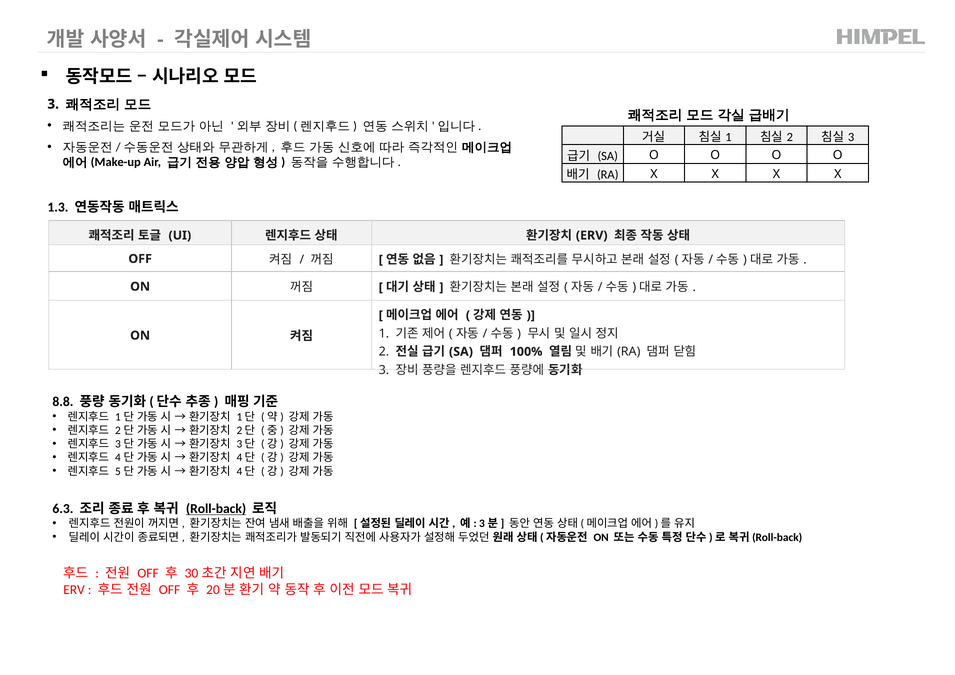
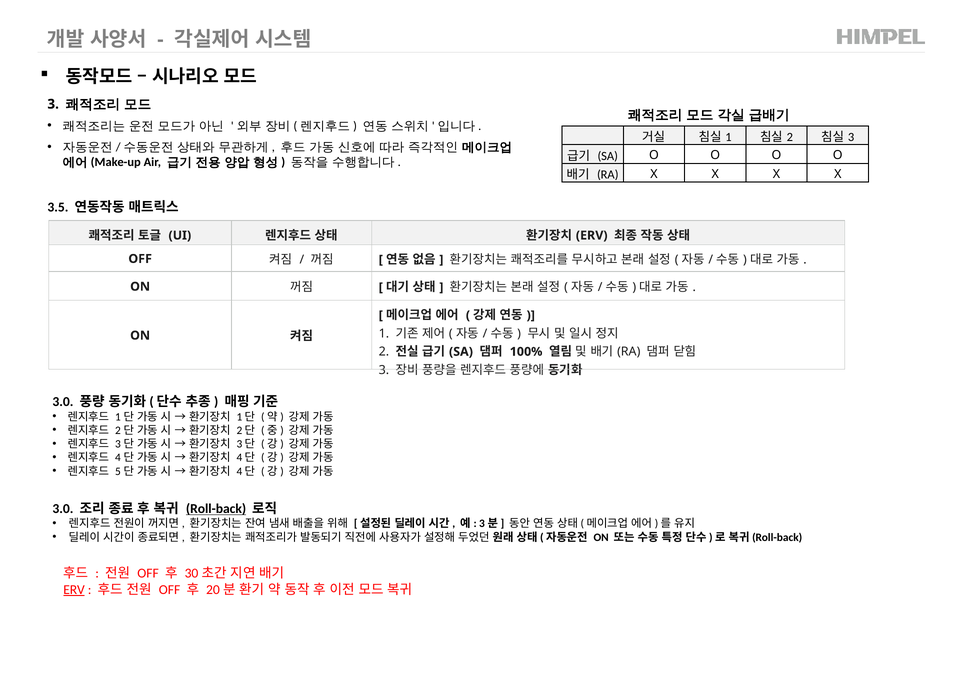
1.3: 1.3 -> 3.5
8.8 at (63, 402): 8.8 -> 3.0
6.3 at (63, 509): 6.3 -> 3.0
ERV at (74, 590) underline: none -> present
